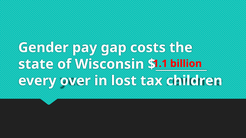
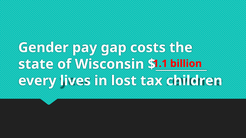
over: over -> lives
